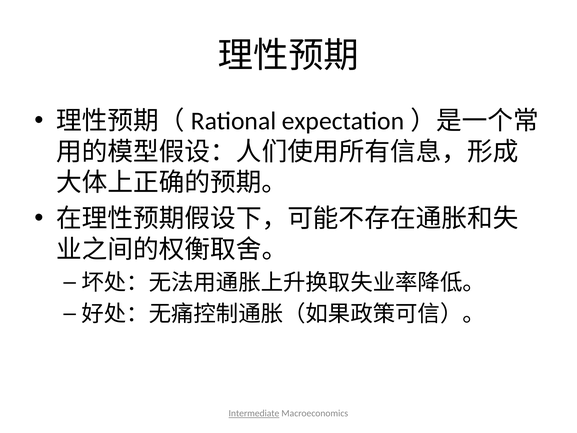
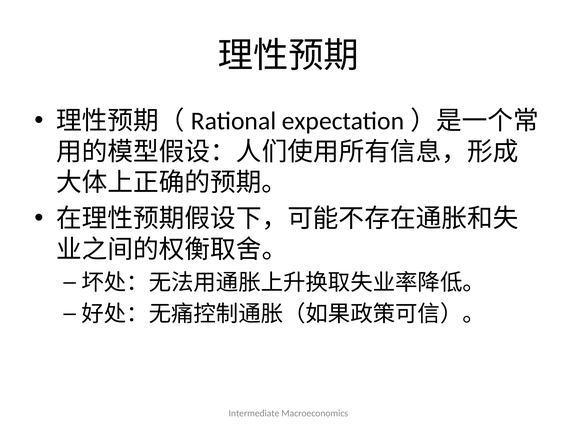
Intermediate underline: present -> none
